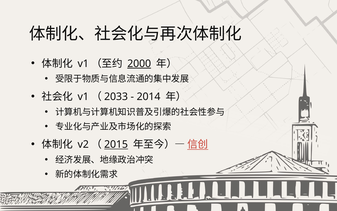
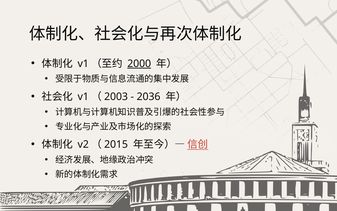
2033: 2033 -> 2003
2014: 2014 -> 2036
2015 underline: present -> none
